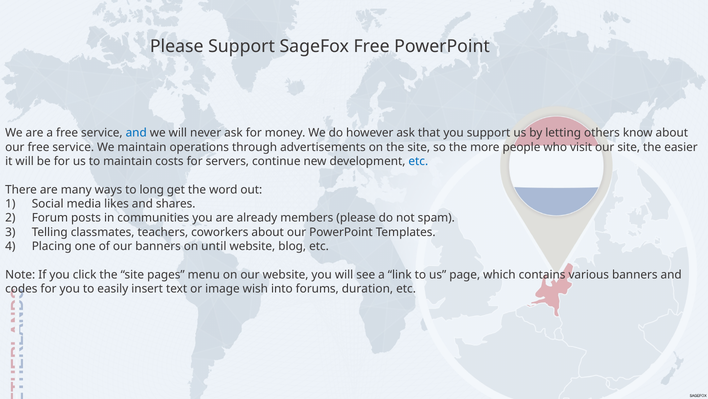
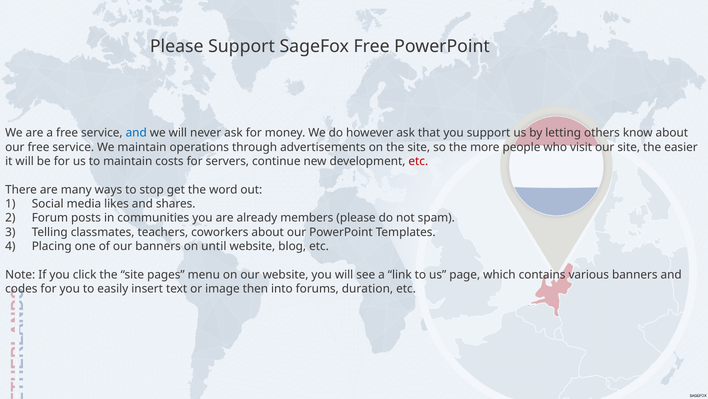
etc at (418, 161) colour: blue -> red
long: long -> stop
wish: wish -> then
